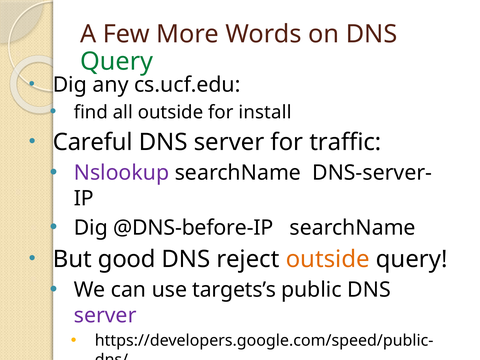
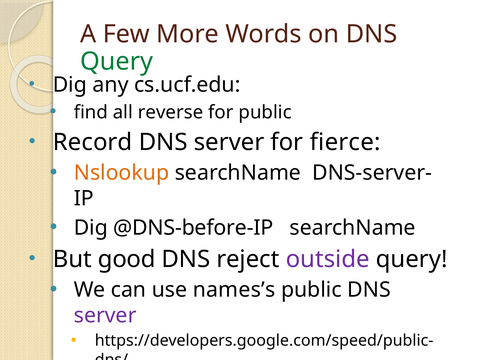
all outside: outside -> reverse
for install: install -> public
Careful: Careful -> Record
traffic: traffic -> fierce
Nslookup colour: purple -> orange
outside at (328, 259) colour: orange -> purple
targets’s: targets’s -> names’s
